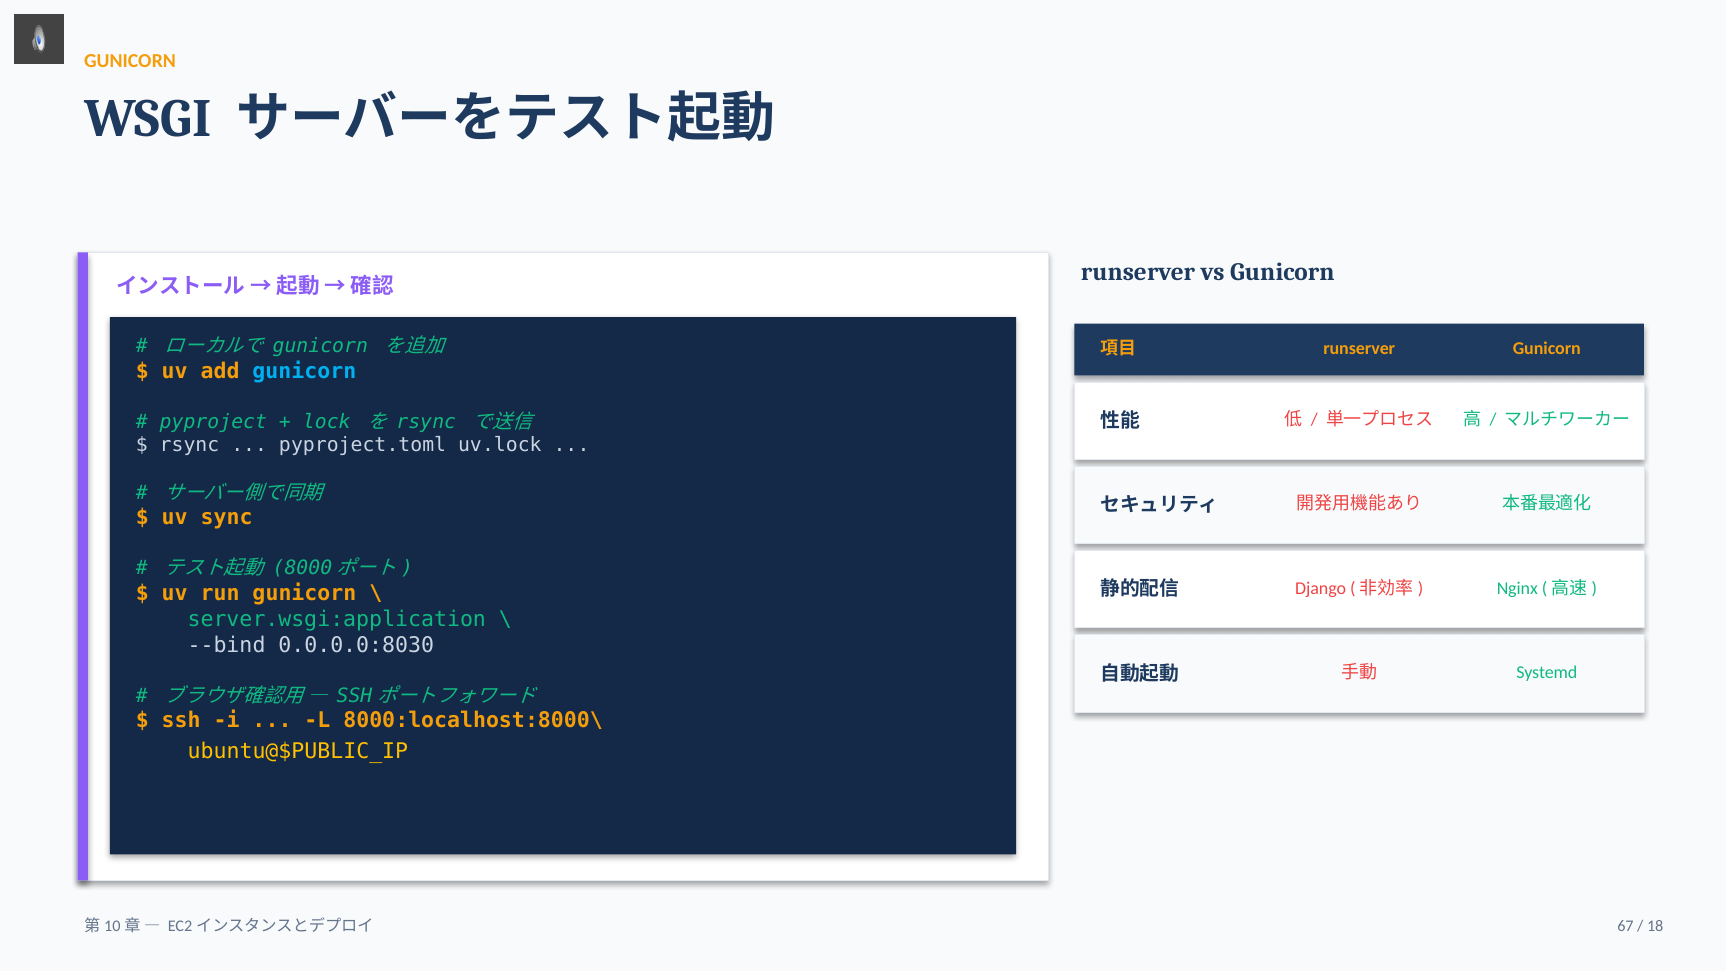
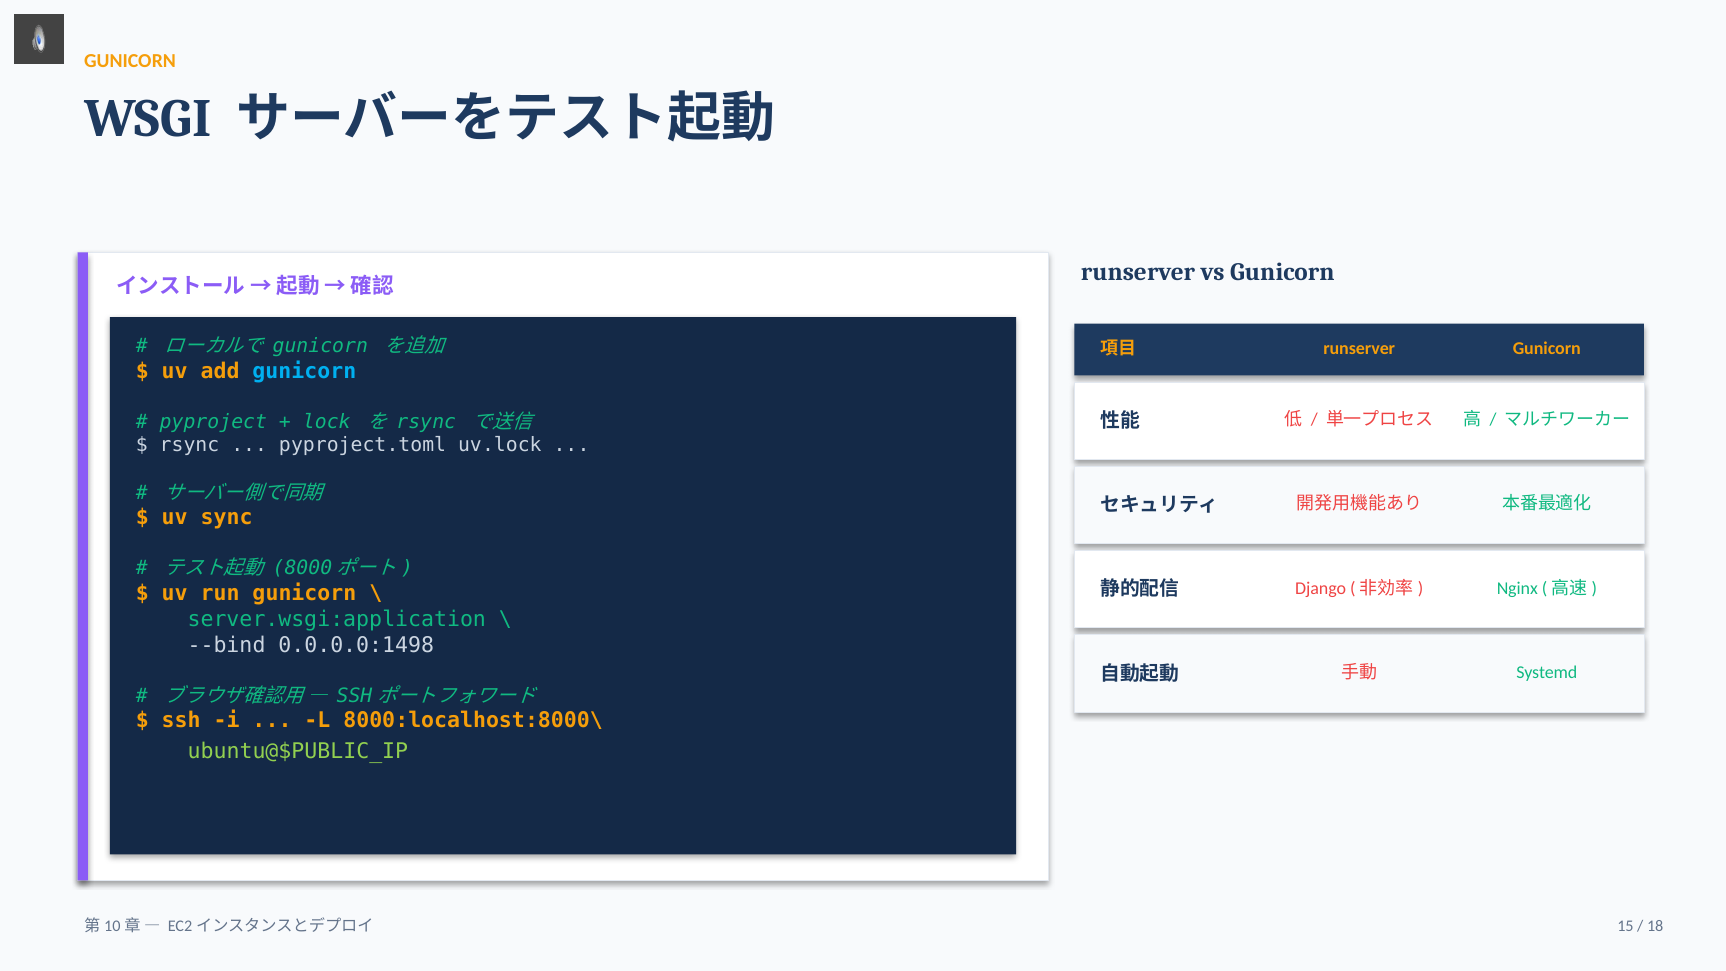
0.0.0.0:8030: 0.0.0.0:8030 -> 0.0.0.0:1498
ubuntu@$PUBLIC_IP colour: yellow -> light green
67: 67 -> 15
